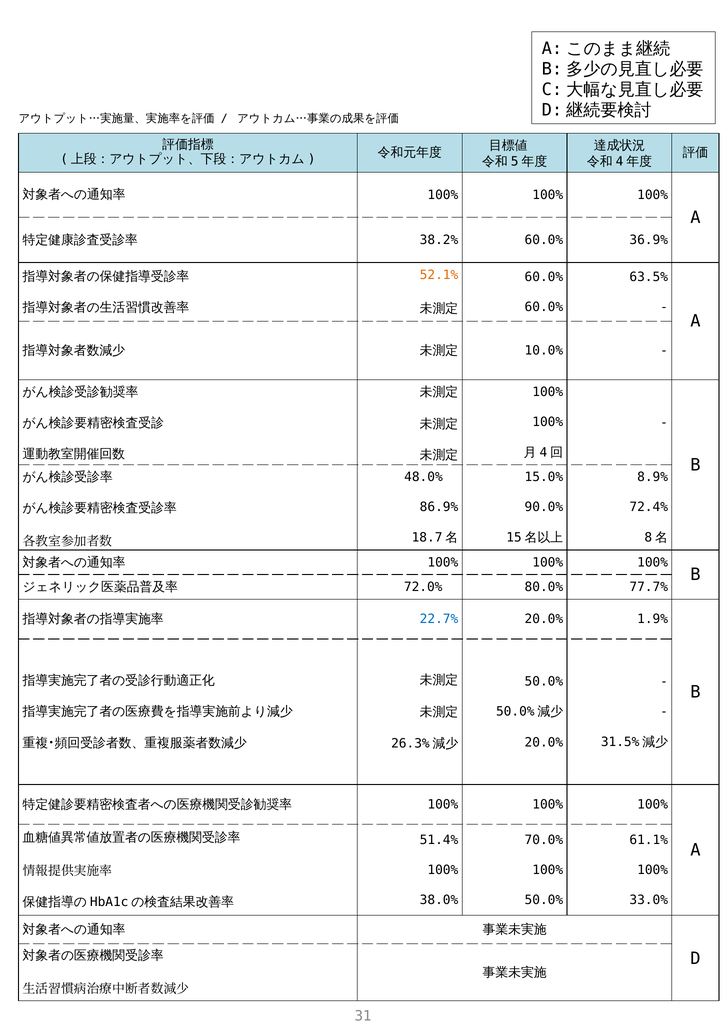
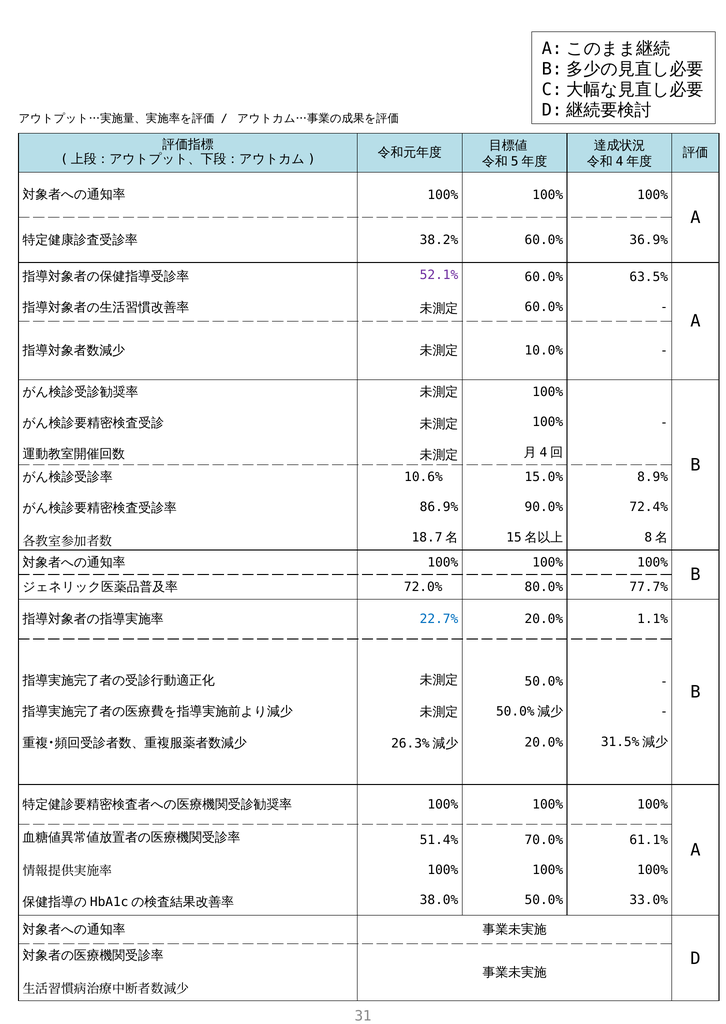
52.1% colour: orange -> purple
48.0%: 48.0% -> 10.6%
1.9%: 1.9% -> 1.1%
